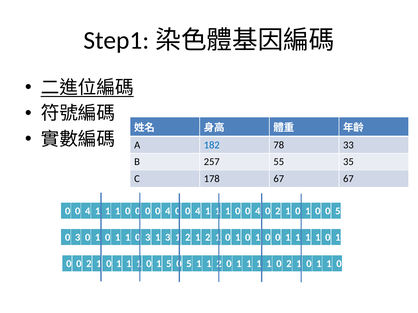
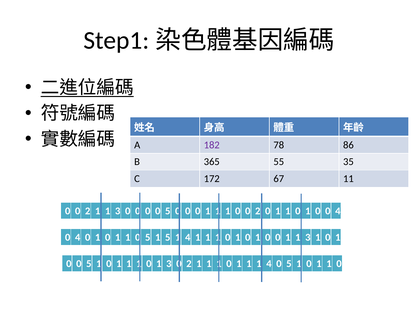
182 colour: blue -> purple
33: 33 -> 86
257: 257 -> 365
178: 178 -> 172
67 67: 67 -> 11
4 at (88, 211): 4 -> 2
1 at (118, 211): 1 -> 3
0 0 0 4: 4 -> 5
4 at (198, 211): 4 -> 0
1 0 0 4: 4 -> 2
2 at (278, 211): 2 -> 1
0 0 5: 5 -> 4
3 at (78, 238): 3 -> 4
1 0 3: 3 -> 5
1 3: 3 -> 5
2 at (188, 238): 2 -> 4
2 at (208, 238): 2 -> 1
1 at (308, 238): 1 -> 3
2 at (89, 264): 2 -> 5
0 1 5: 5 -> 3
5 at (189, 264): 5 -> 2
2 at (219, 264): 2 -> 1
1 at (269, 264): 1 -> 4
2 at (289, 264): 2 -> 5
